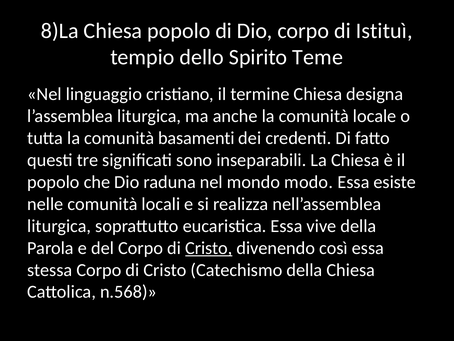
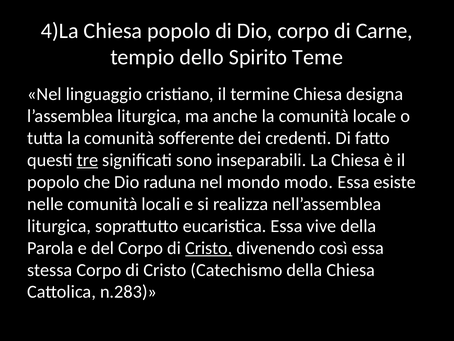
8)La: 8)La -> 4)La
Istituì: Istituì -> Carne
basamenti: basamenti -> sofferente
tre underline: none -> present
n.568: n.568 -> n.283
